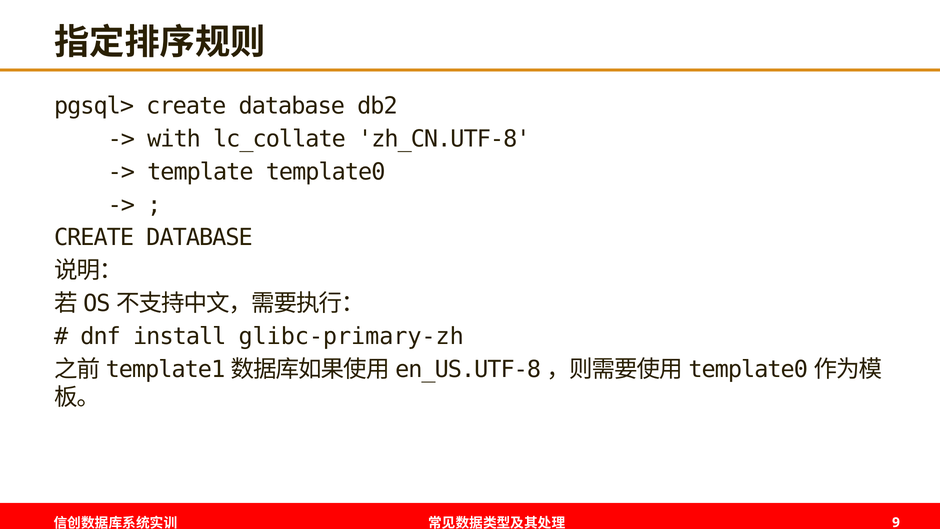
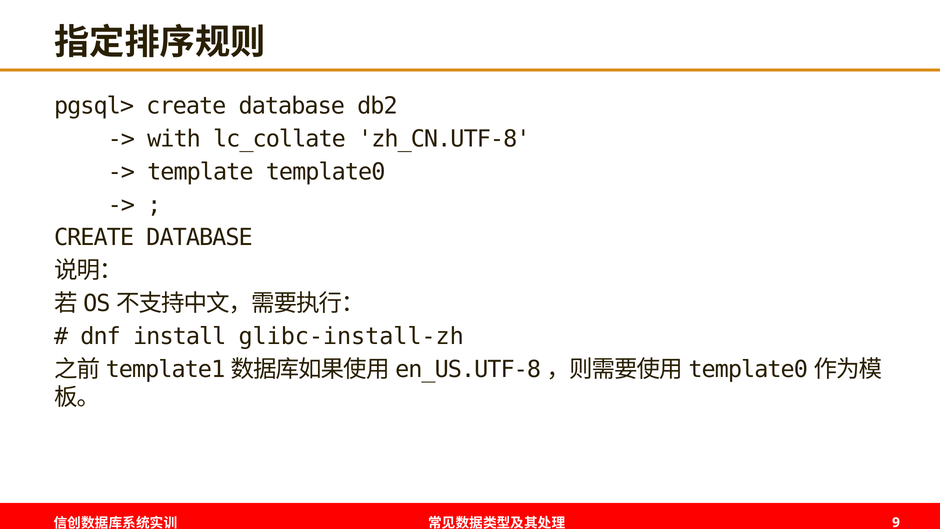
glibc-primary-zh: glibc-primary-zh -> glibc-install-zh
